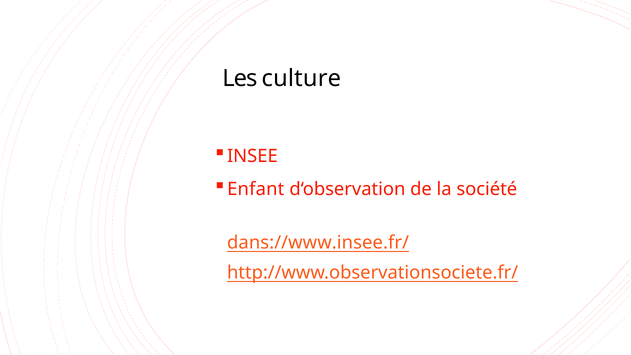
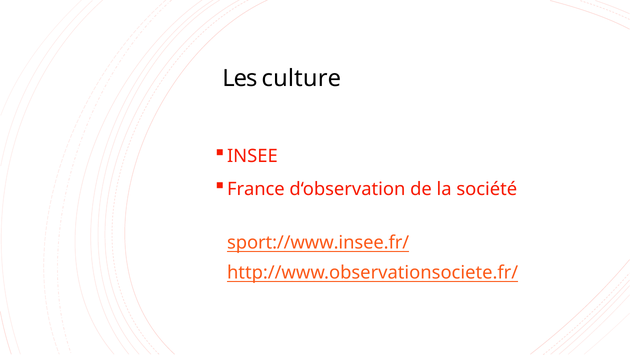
Enfant: Enfant -> France
dans://www.insee.fr/: dans://www.insee.fr/ -> sport://www.insee.fr/
